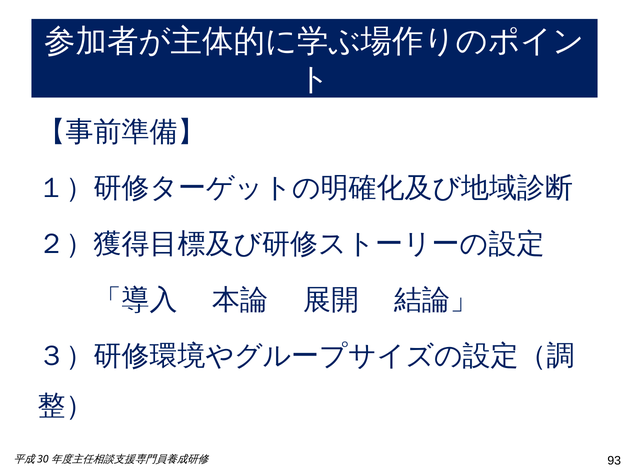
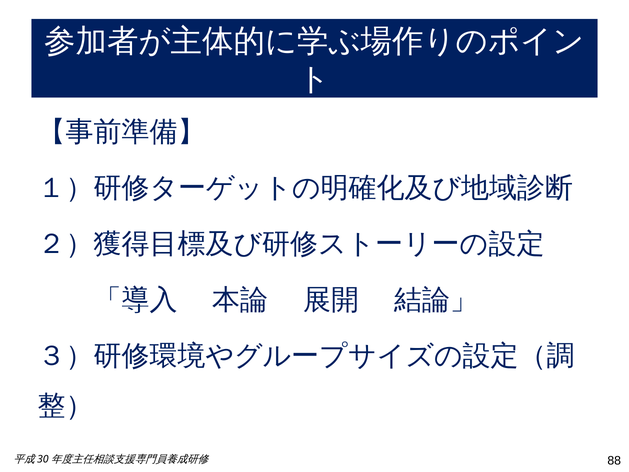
93: 93 -> 88
